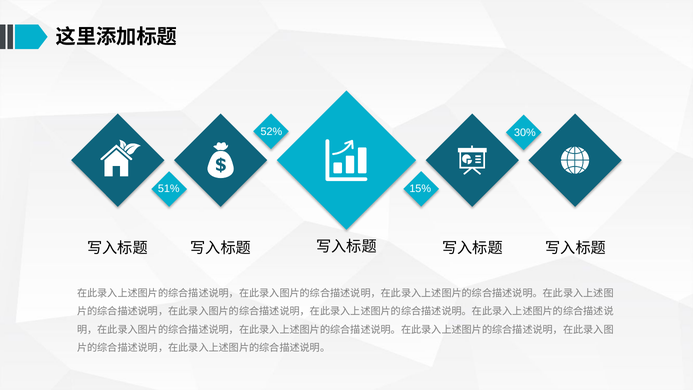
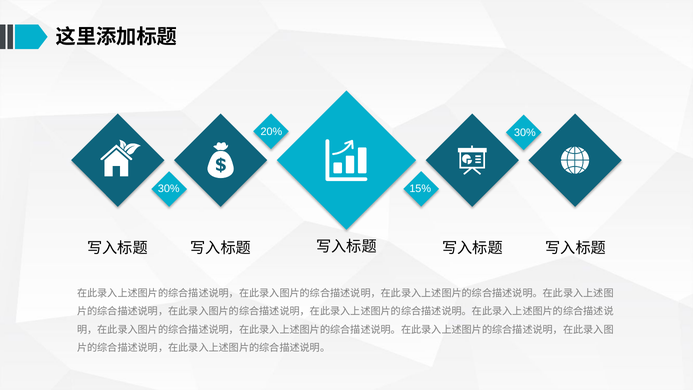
52%: 52% -> 20%
51% at (169, 188): 51% -> 30%
